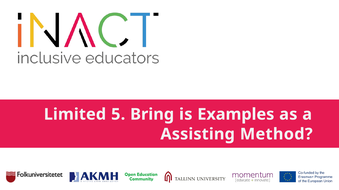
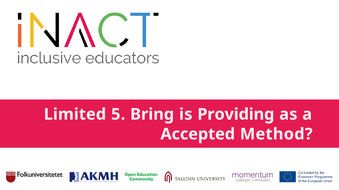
Examples: Examples -> Providing
Assisting: Assisting -> Accepted
